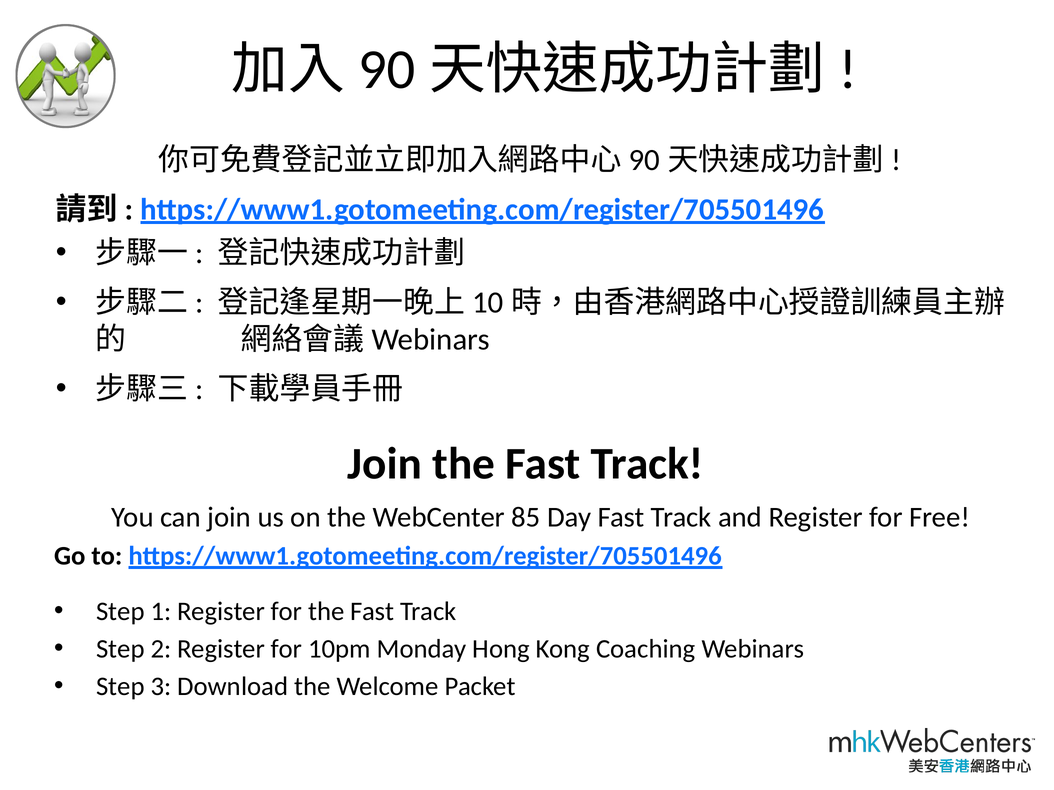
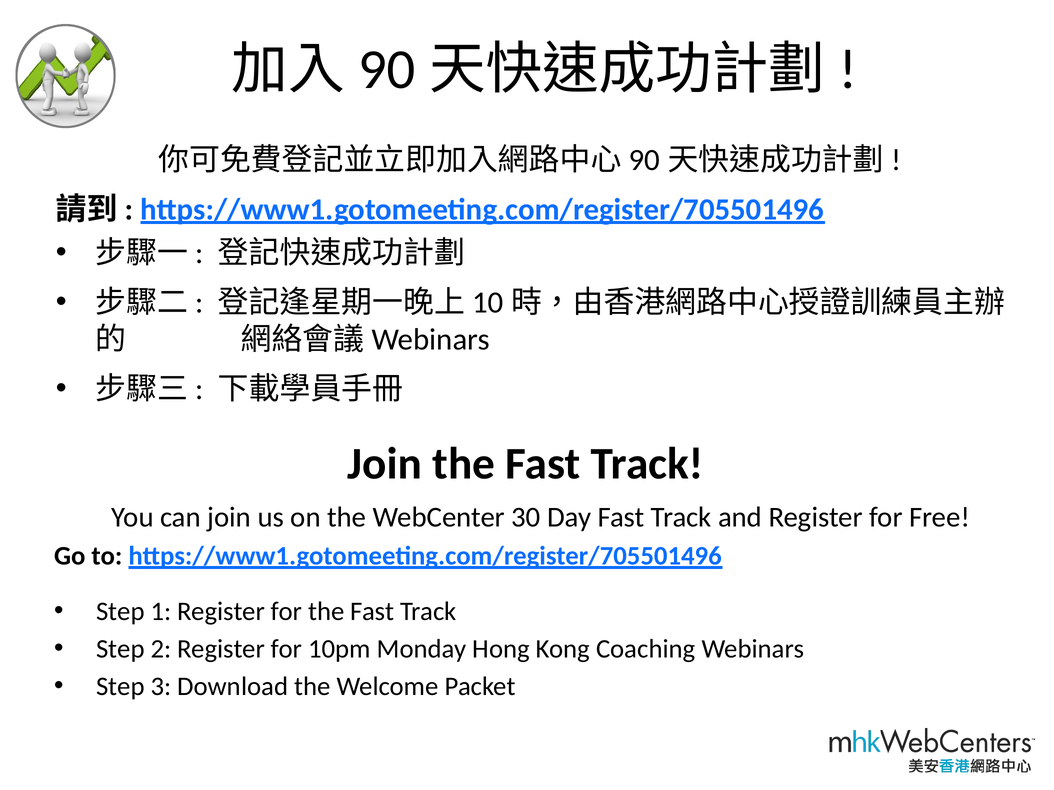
85: 85 -> 30
